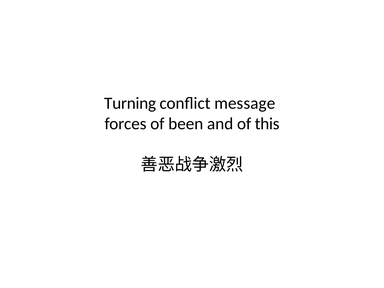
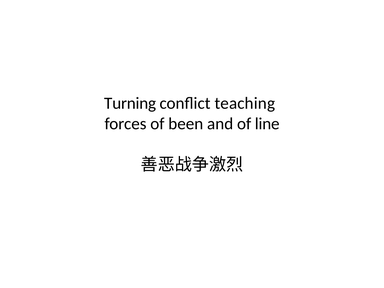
message: message -> teaching
this: this -> line
